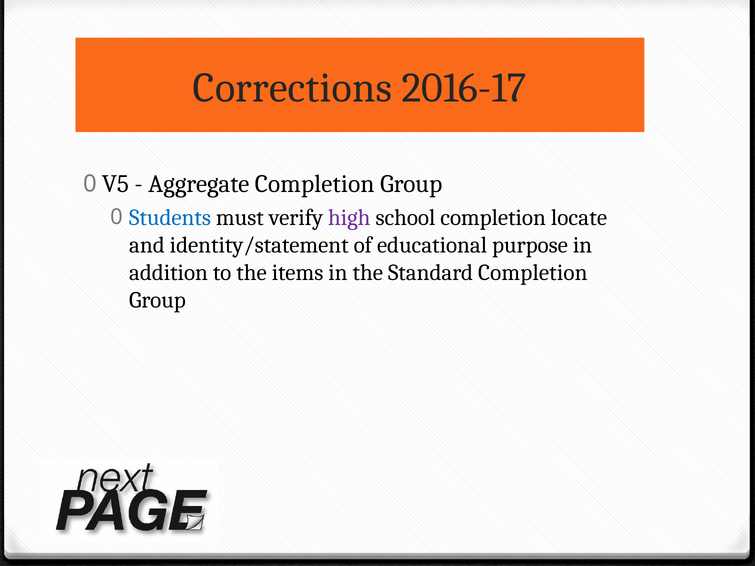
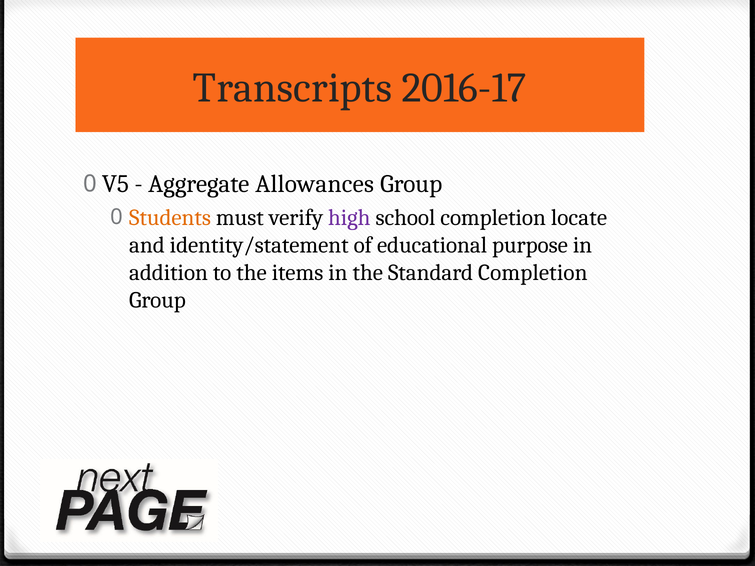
Corrections: Corrections -> Transcripts
Aggregate Completion: Completion -> Allowances
Students colour: blue -> orange
